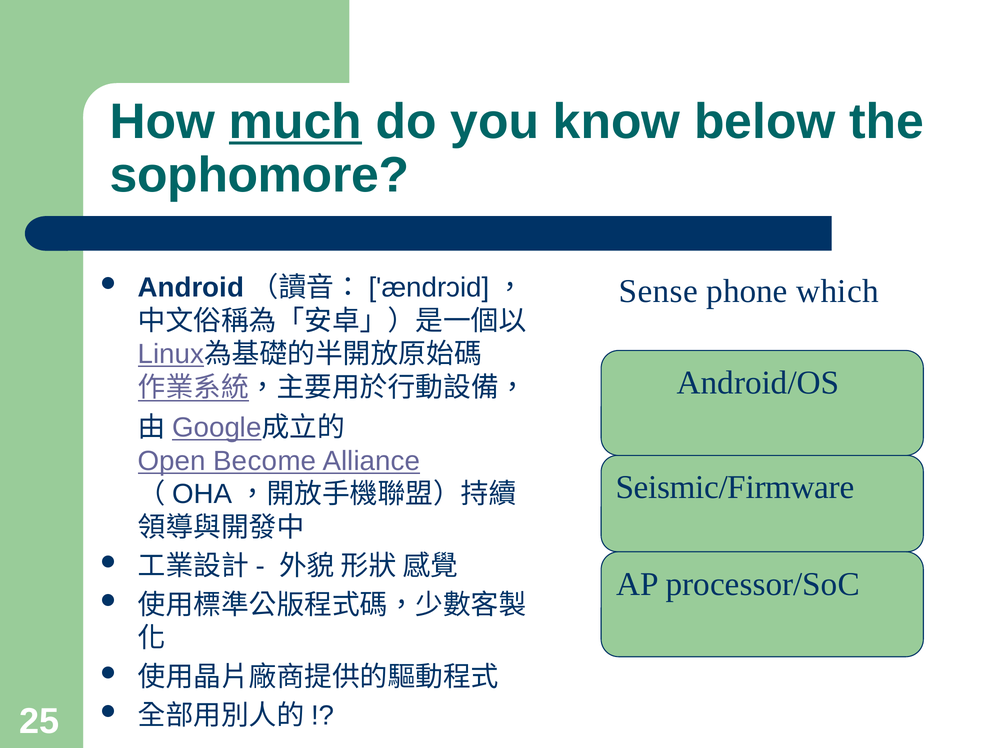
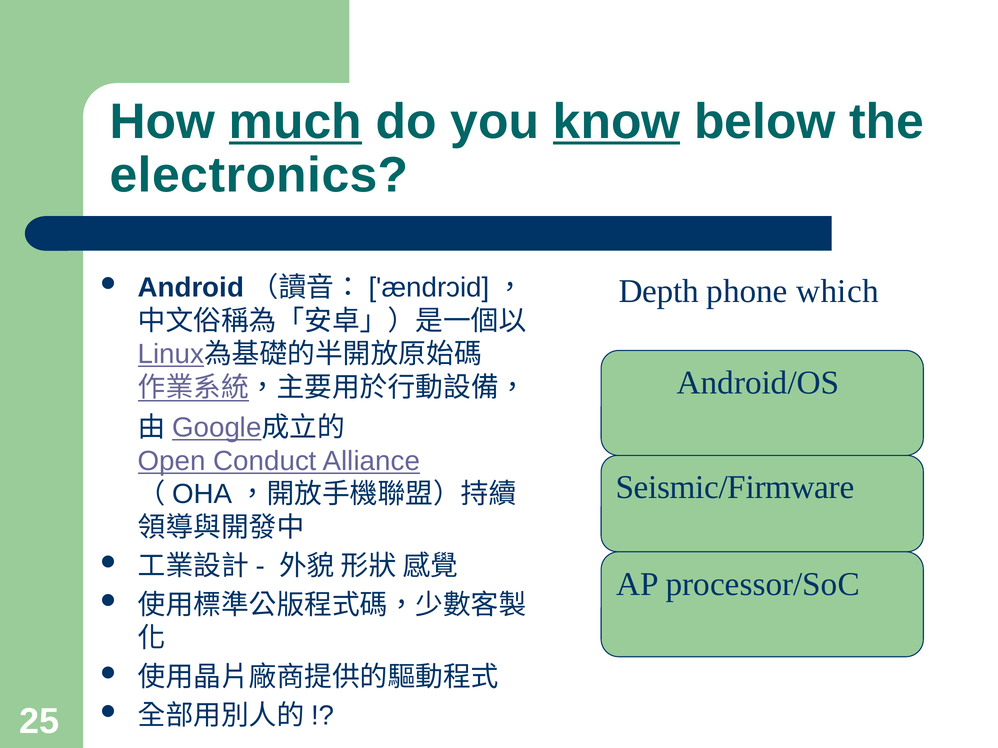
know underline: none -> present
sophomore: sophomore -> electronics
Sense: Sense -> Depth
Become: Become -> Conduct
